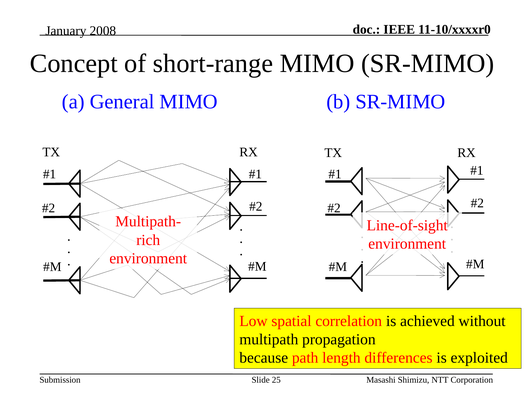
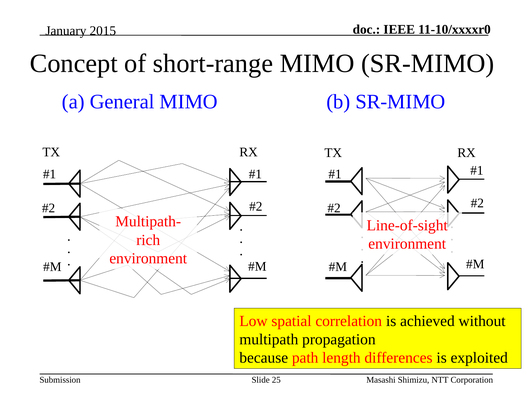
2008: 2008 -> 2015
